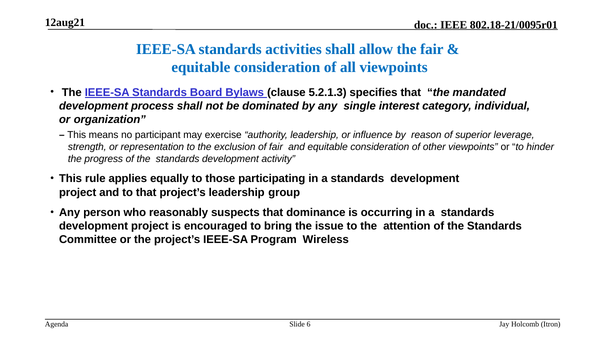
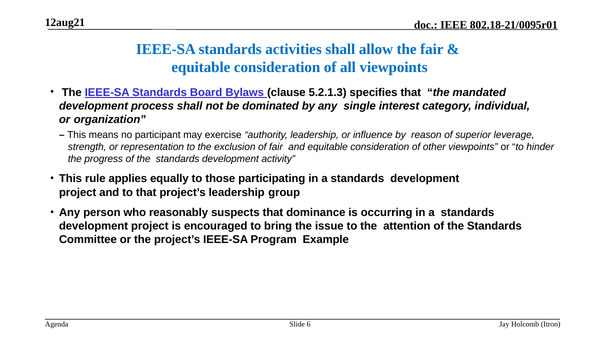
Wireless: Wireless -> Example
